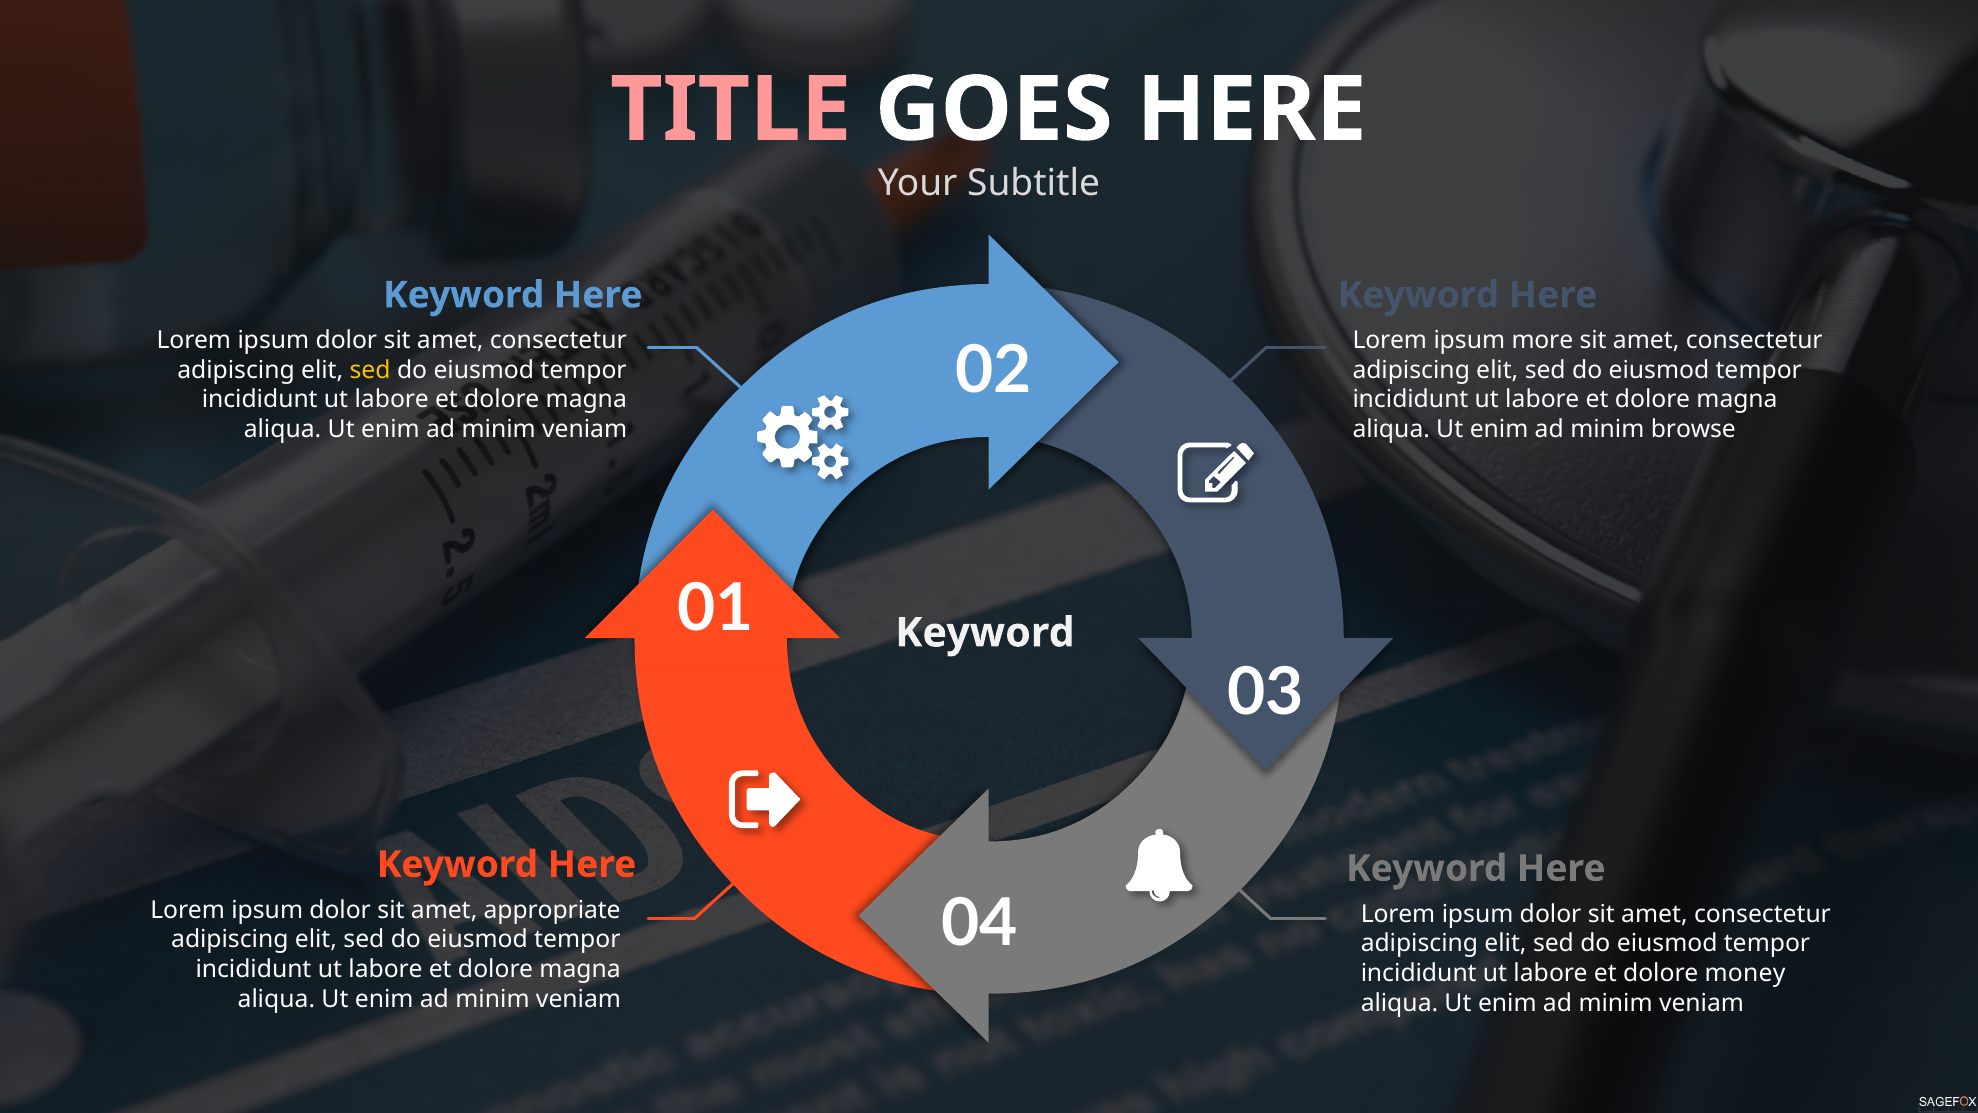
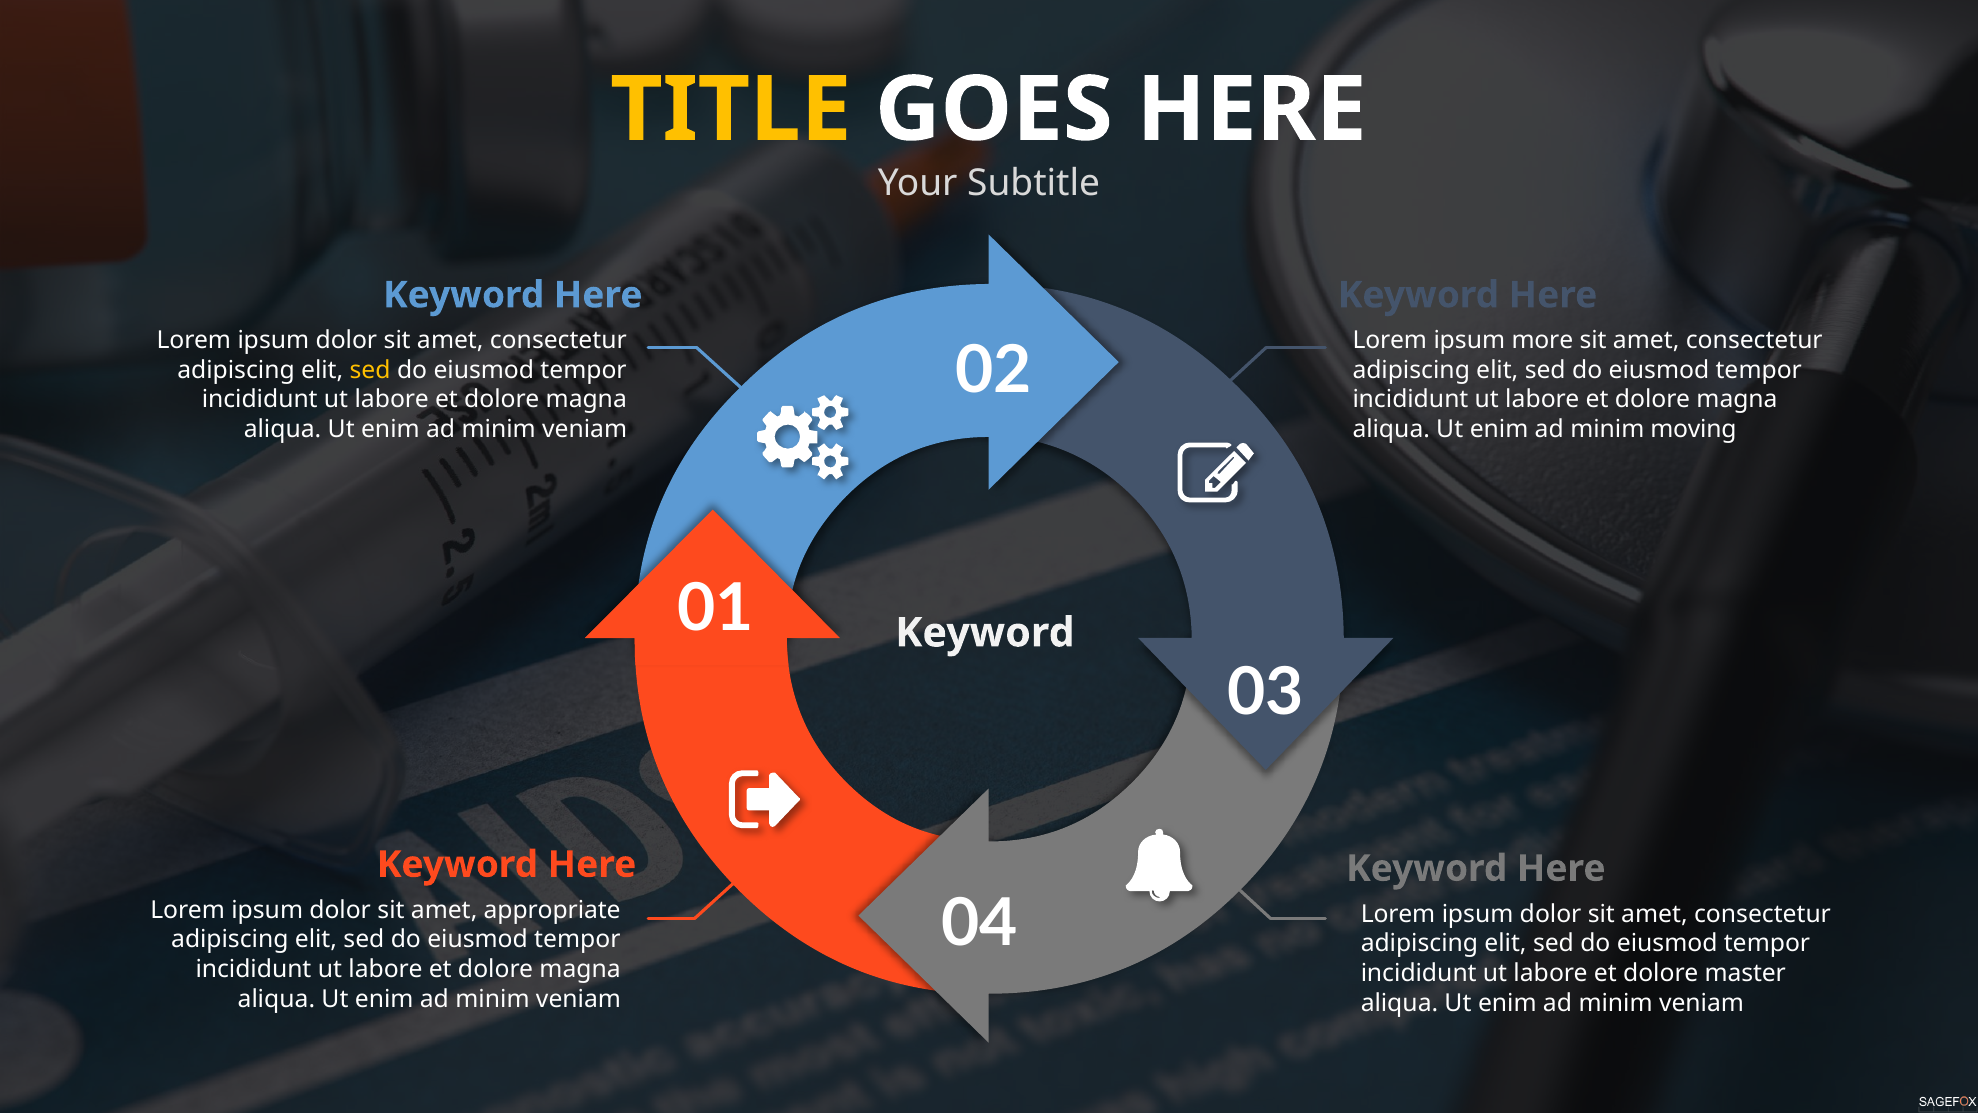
TITLE colour: pink -> yellow
browse: browse -> moving
money: money -> master
